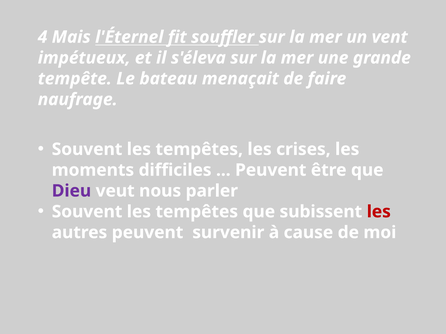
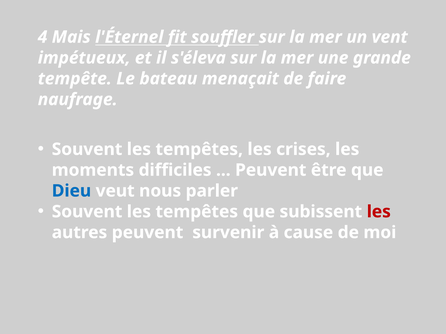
Dieu colour: purple -> blue
